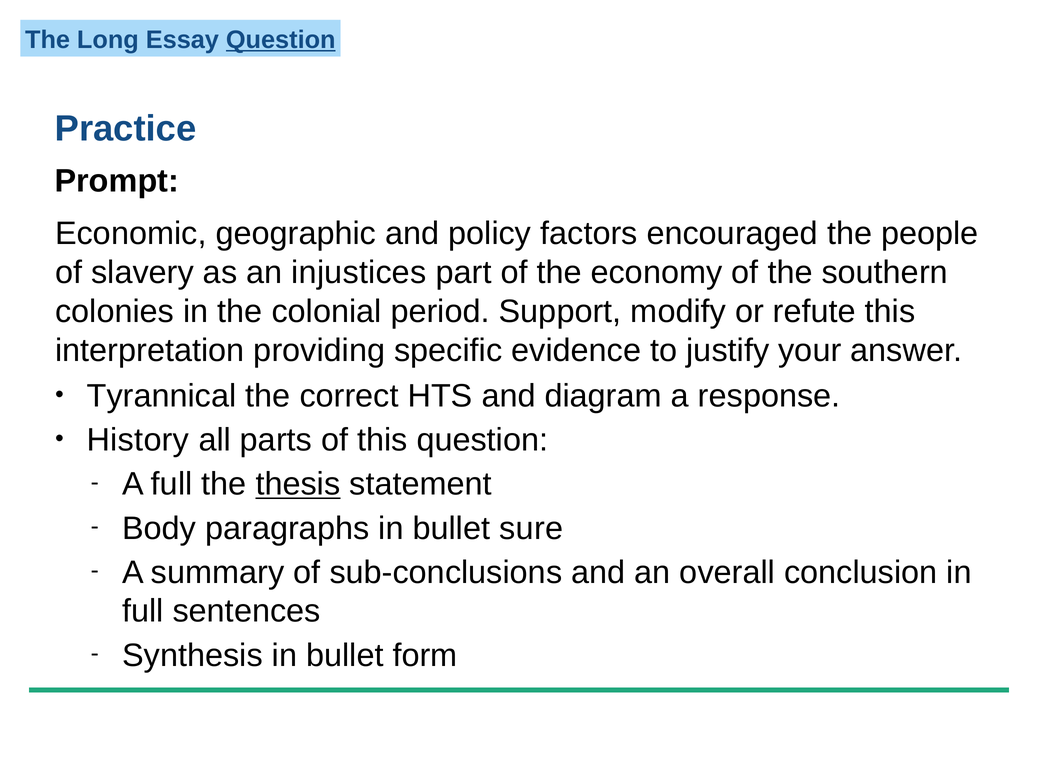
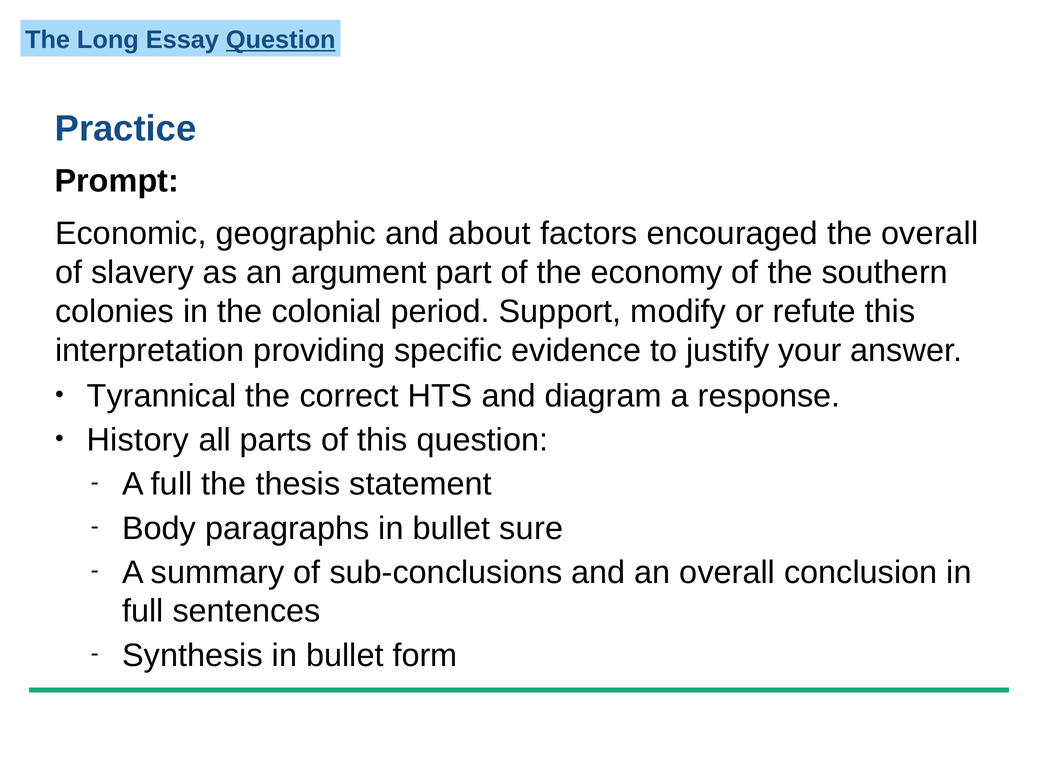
policy: policy -> about
the people: people -> overall
injustices: injustices -> argument
thesis underline: present -> none
